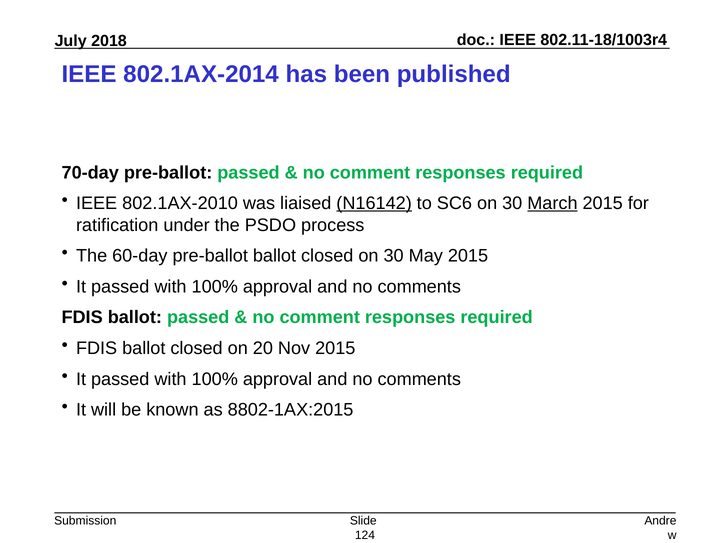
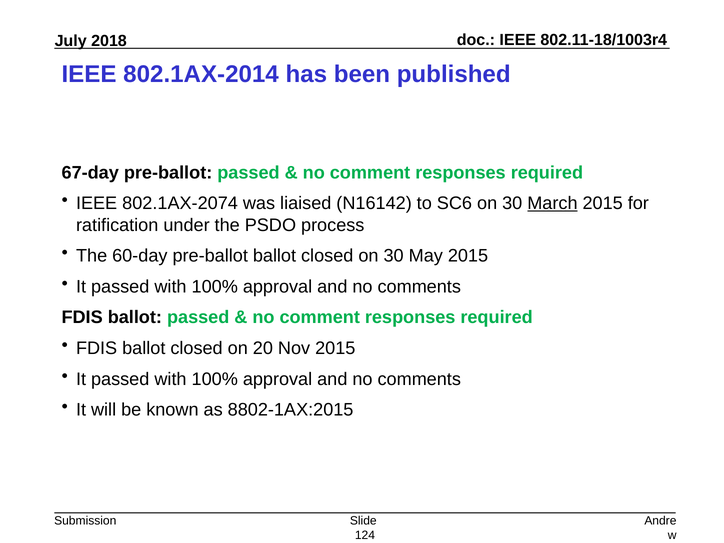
70-day: 70-day -> 67-day
802.1AX-2010: 802.1AX-2010 -> 802.1AX-2074
N16142 underline: present -> none
